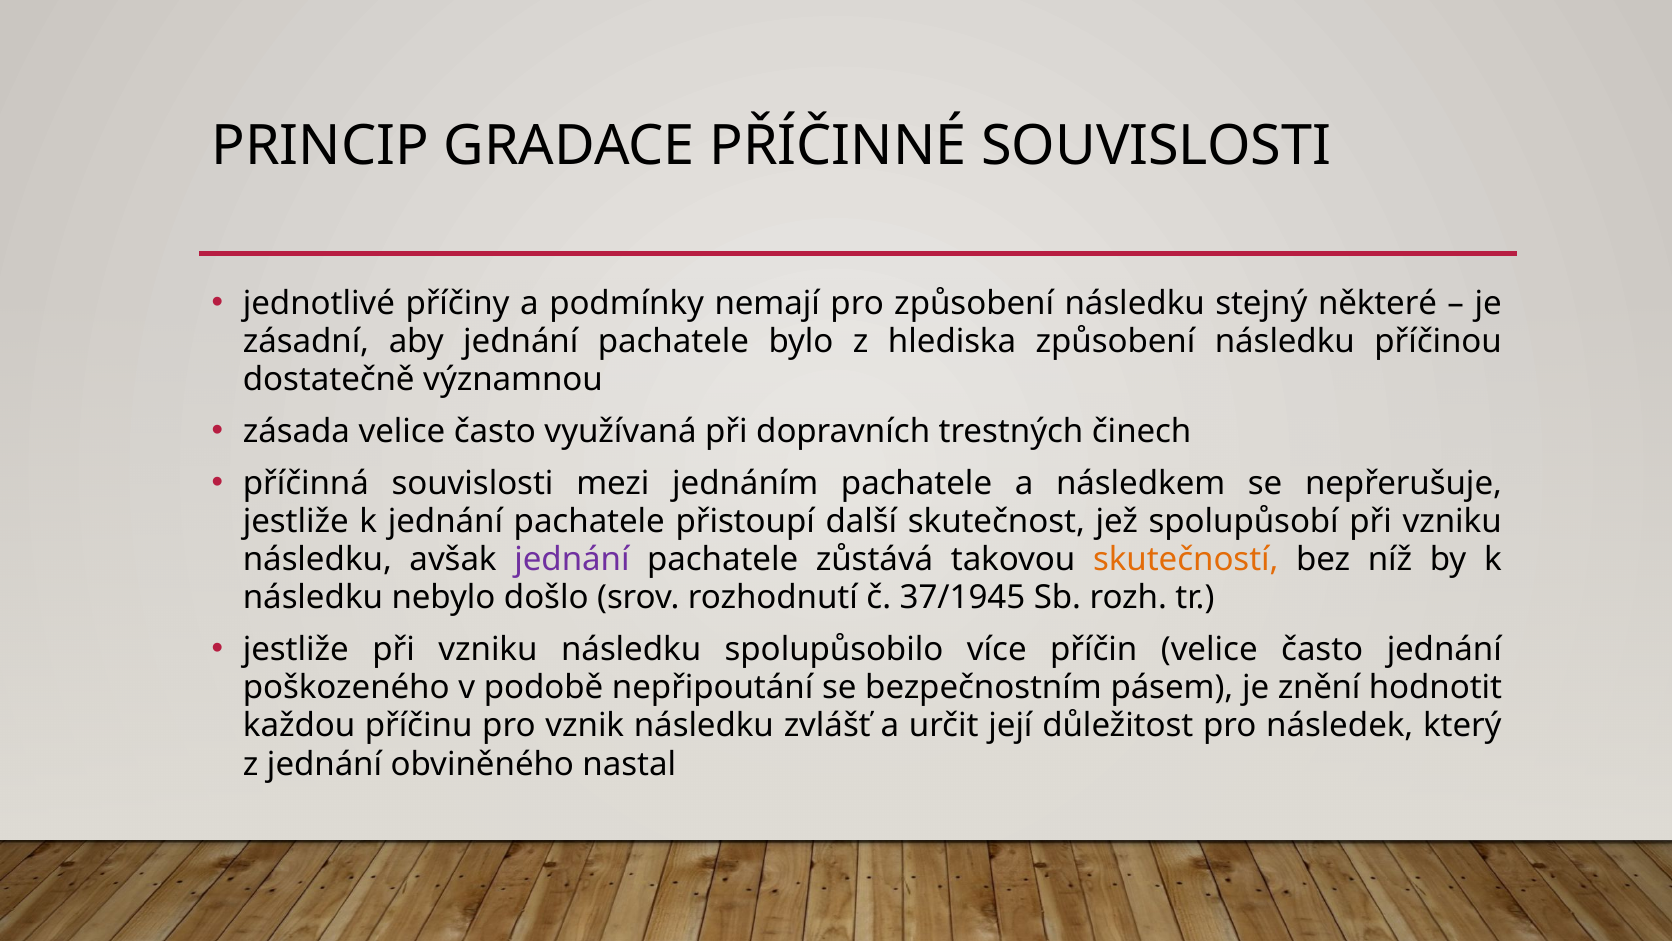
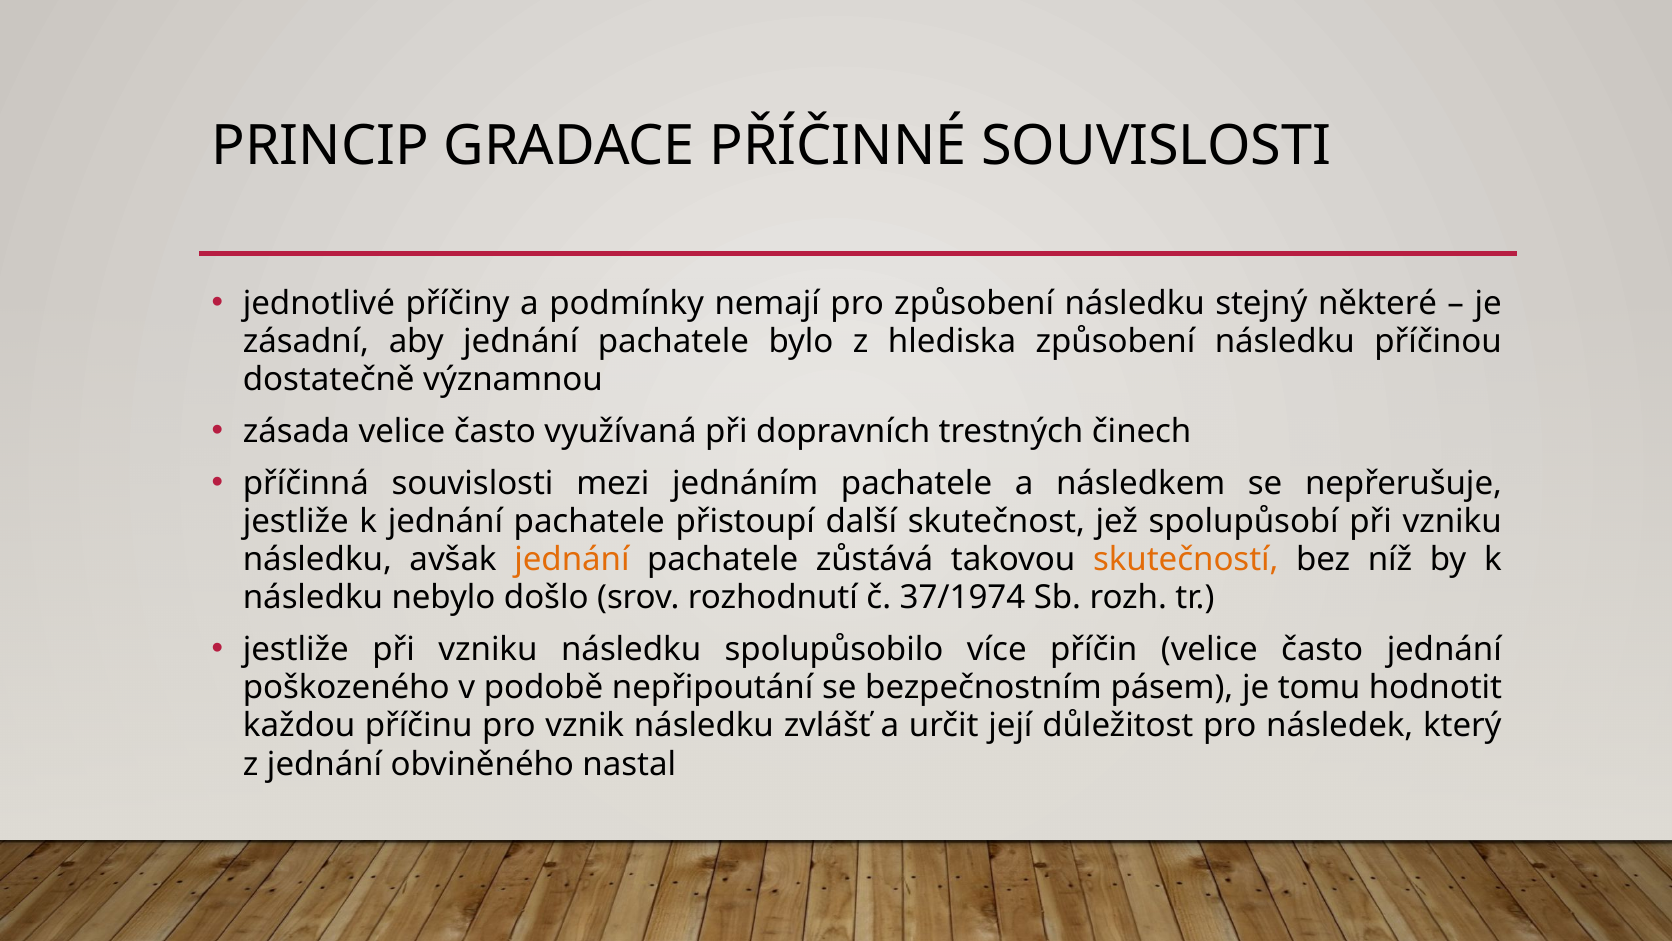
jednání at (572, 559) colour: purple -> orange
37/1945: 37/1945 -> 37/1974
znění: znění -> tomu
